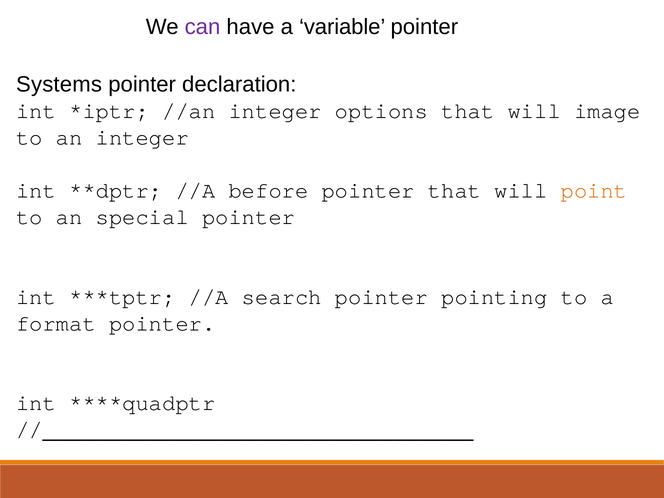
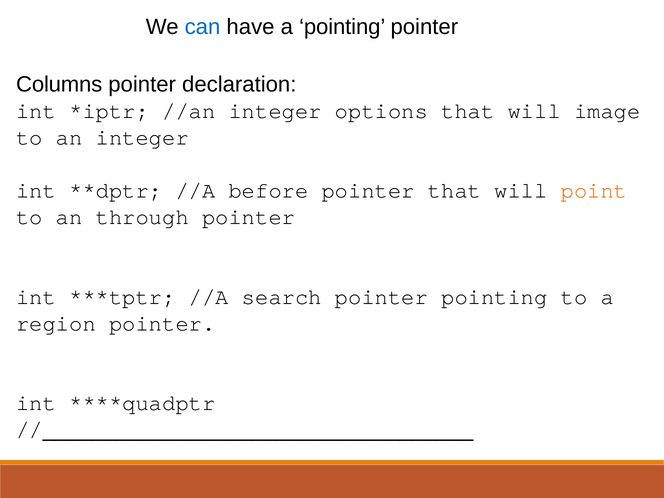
can colour: purple -> blue
a variable: variable -> pointing
Systems: Systems -> Columns
special: special -> through
format: format -> region
